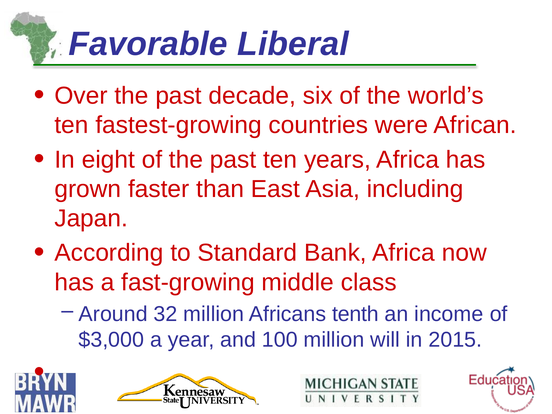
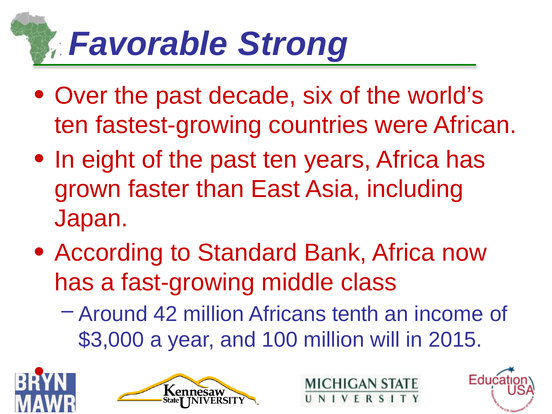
Liberal: Liberal -> Strong
32: 32 -> 42
